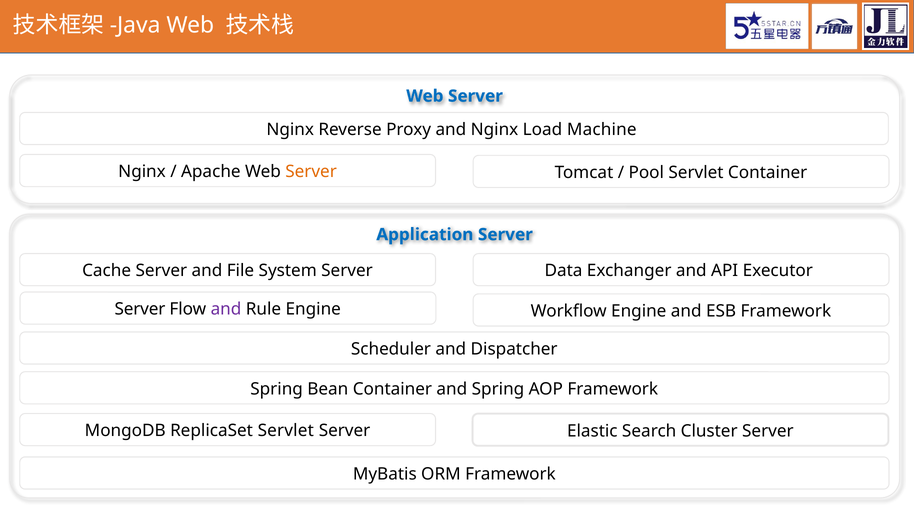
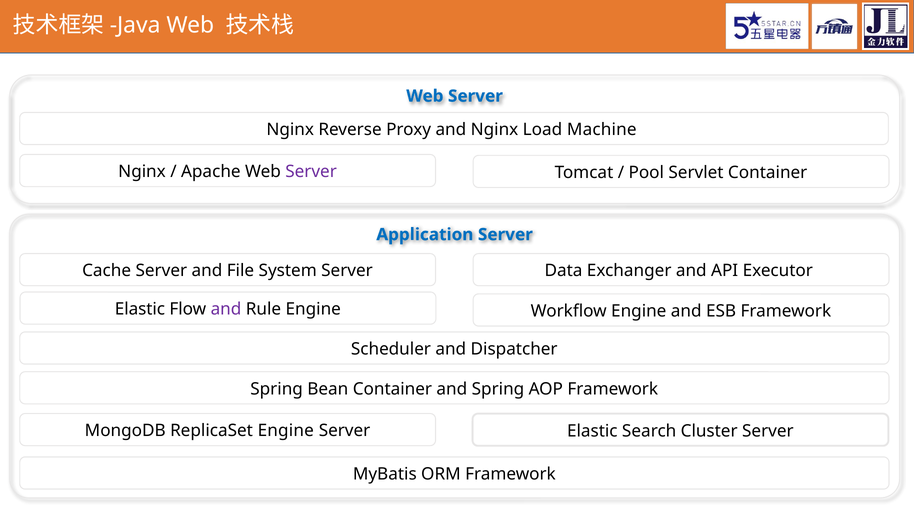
Server at (311, 172) colour: orange -> purple
Server at (140, 309): Server -> Elastic
ReplicaSet Servlet: Servlet -> Engine
